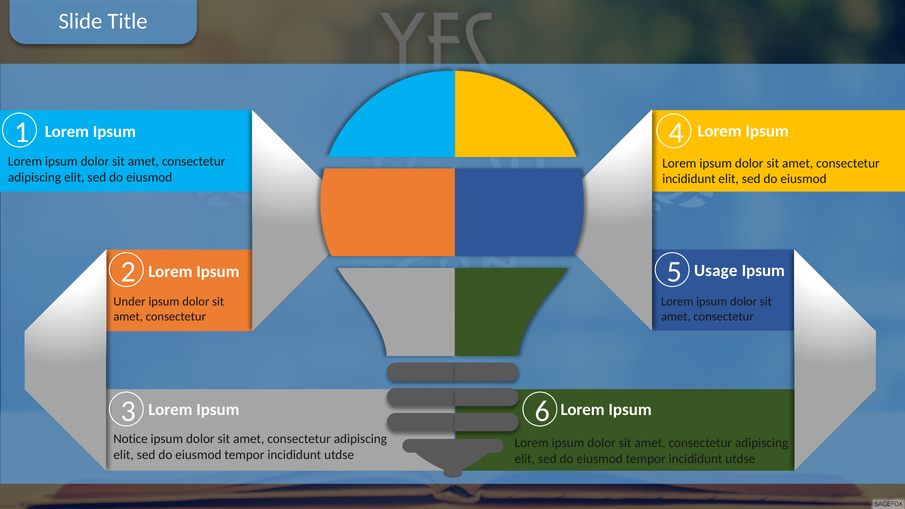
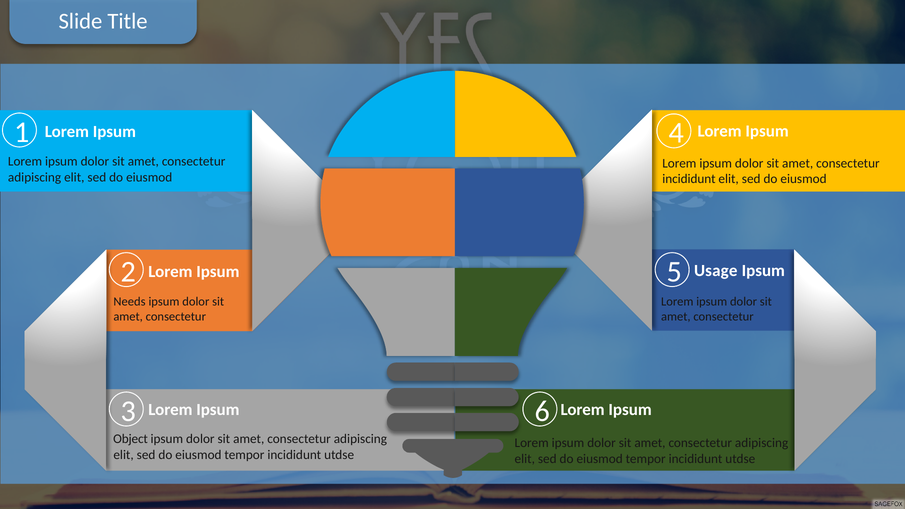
Under: Under -> Needs
Notice: Notice -> Object
